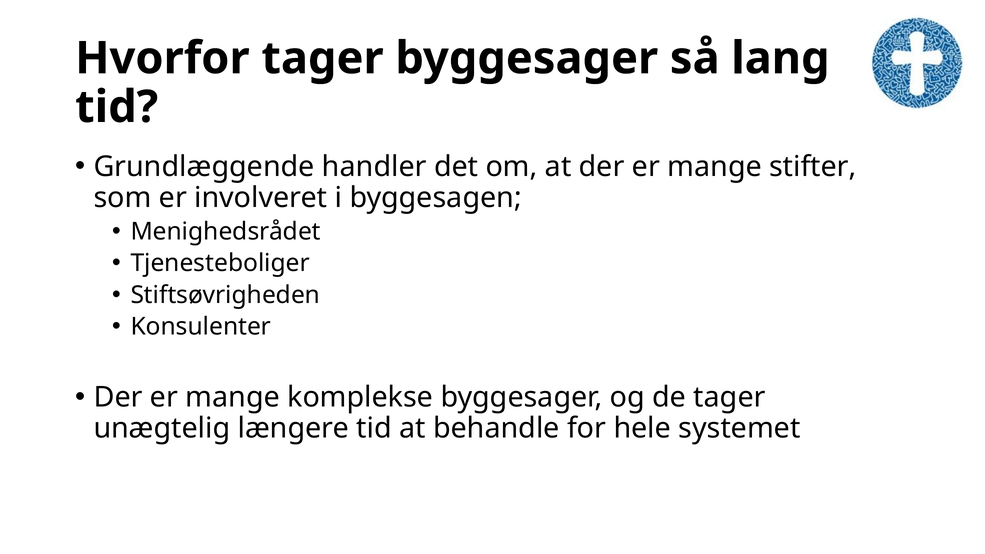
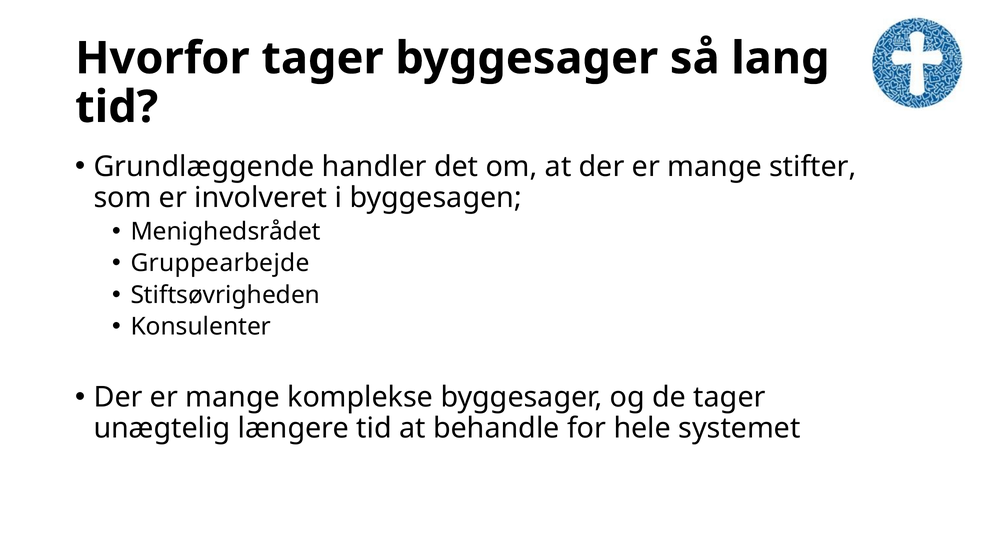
Tjenesteboliger: Tjenesteboliger -> Gruppearbejde
